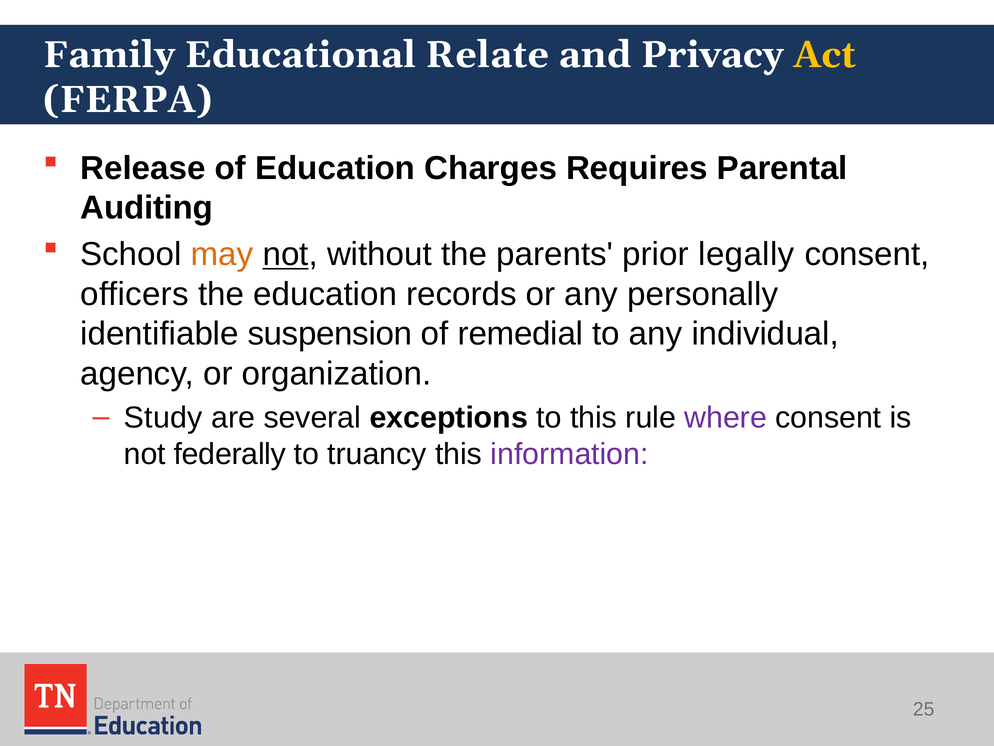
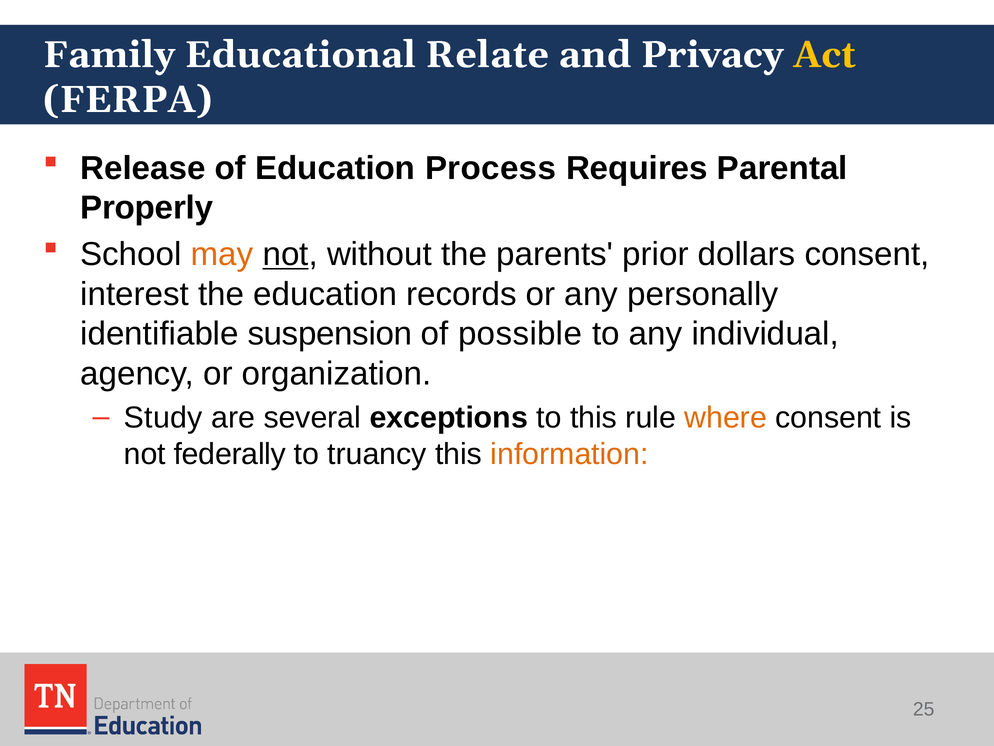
Charges: Charges -> Process
Auditing: Auditing -> Properly
legally: legally -> dollars
officers: officers -> interest
remedial: remedial -> possible
where colour: purple -> orange
information colour: purple -> orange
